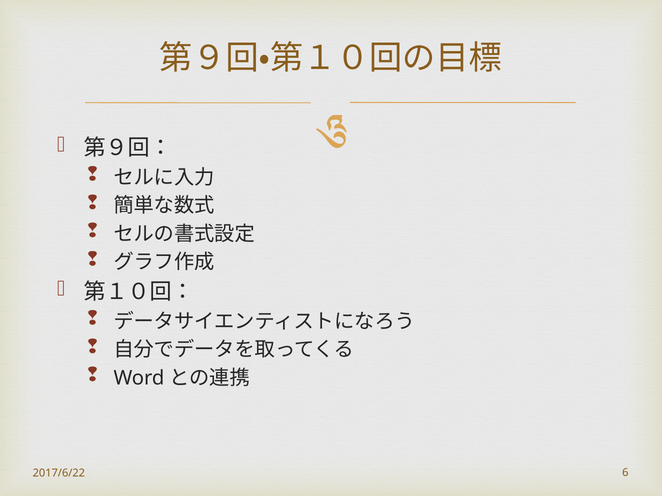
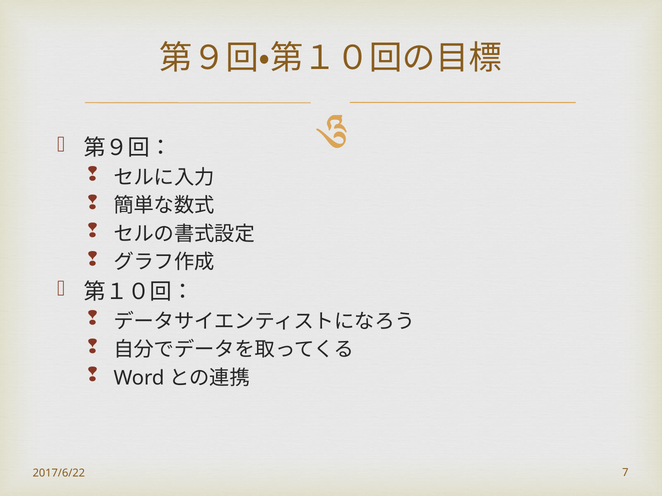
6: 6 -> 7
